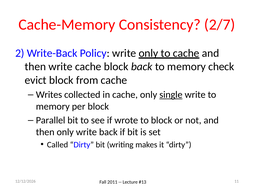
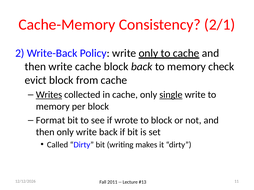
2/7: 2/7 -> 2/1
Writes underline: none -> present
Parallel: Parallel -> Format
